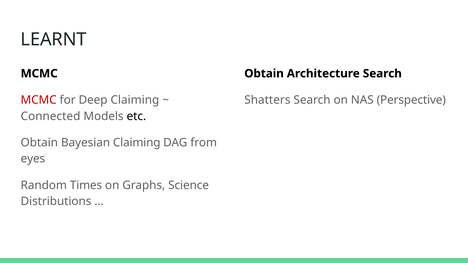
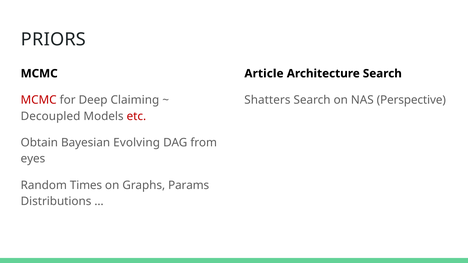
LEARNT: LEARNT -> PRIORS
Obtain at (264, 74): Obtain -> Article
Connected: Connected -> Decoupled
etc colour: black -> red
Bayesian Claiming: Claiming -> Evolving
Science: Science -> Params
